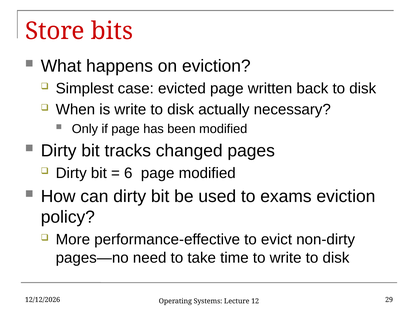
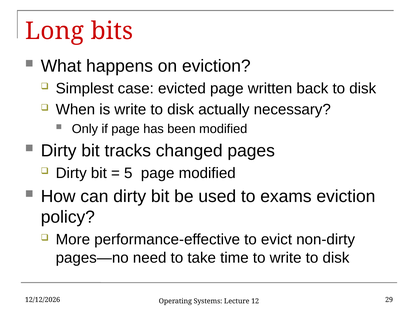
Store: Store -> Long
6: 6 -> 5
